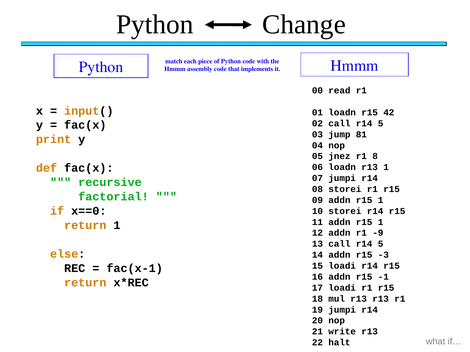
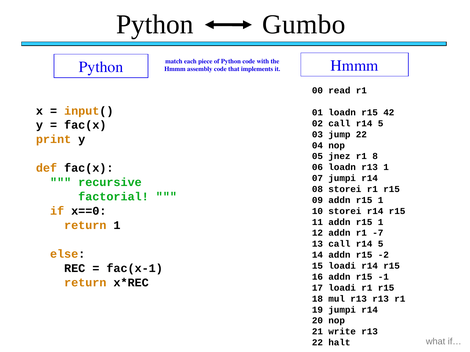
Change: Change -> Gumbo
jump 81: 81 -> 22
-9: -9 -> -7
-3: -3 -> -2
